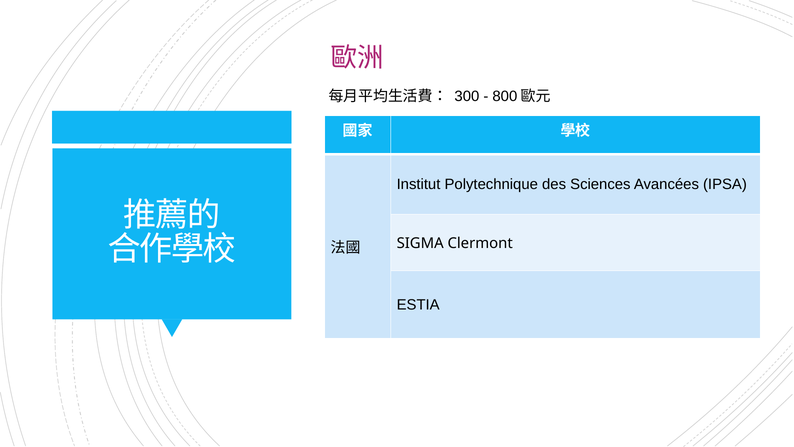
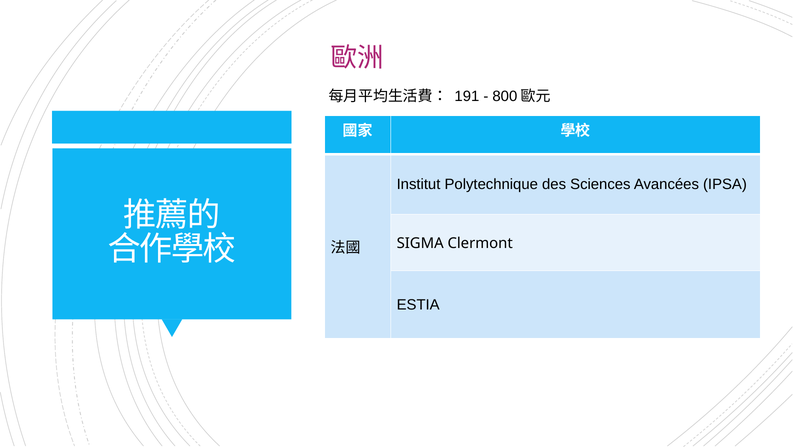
300: 300 -> 191
